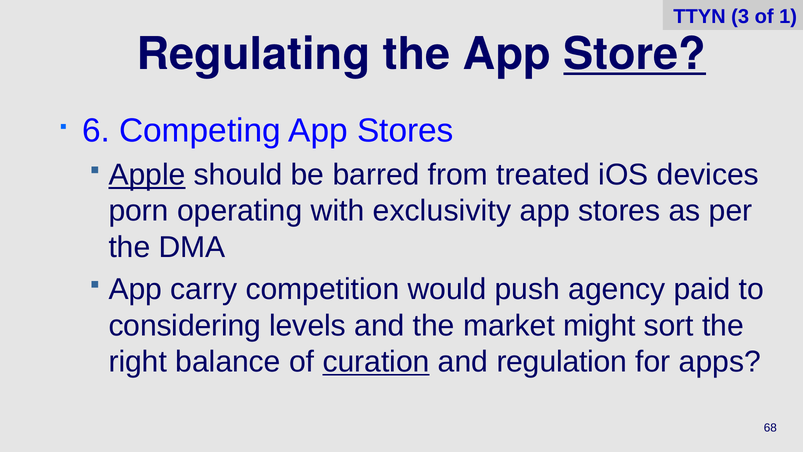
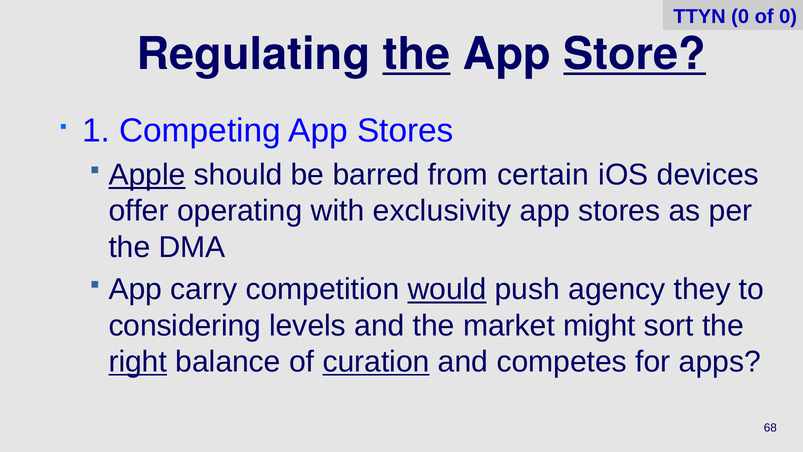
TTYN 3: 3 -> 0
of 1: 1 -> 0
the at (417, 54) underline: none -> present
6: 6 -> 1
treated: treated -> certain
porn: porn -> offer
would underline: none -> present
paid: paid -> they
right underline: none -> present
regulation: regulation -> competes
